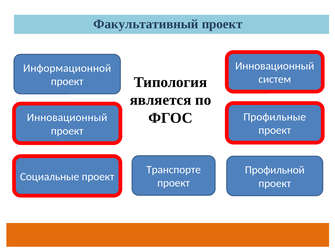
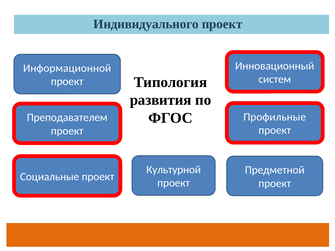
Факультативный: Факультативный -> Индивидуального
является: является -> развития
Инновационный at (67, 118): Инновационный -> Преподавателем
Транспорте: Транспорте -> Культурной
Профильной: Профильной -> Предметной
